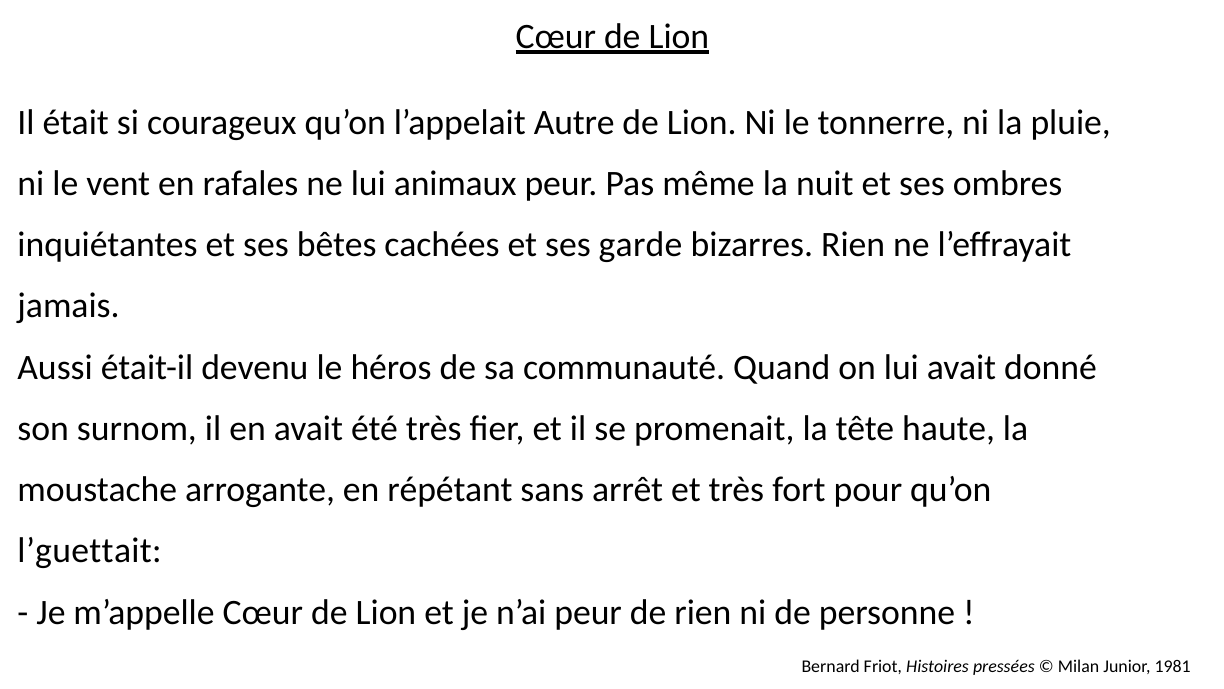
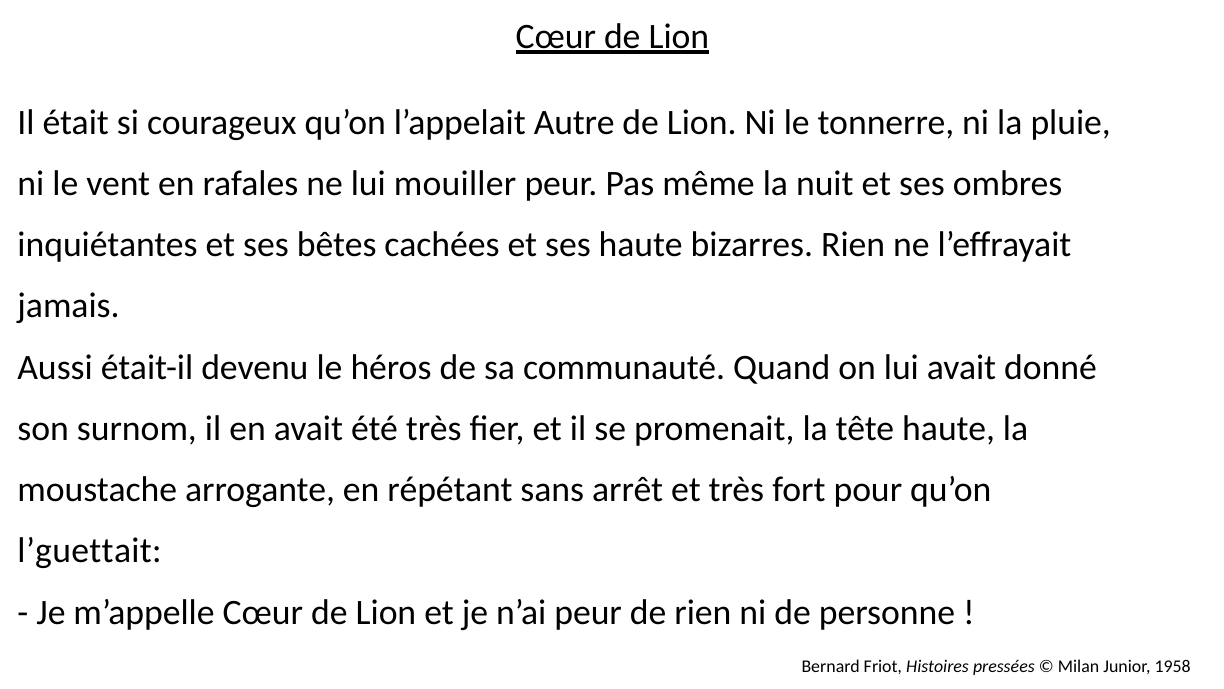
animaux: animaux -> mouiller
ses garde: garde -> haute
1981: 1981 -> 1958
